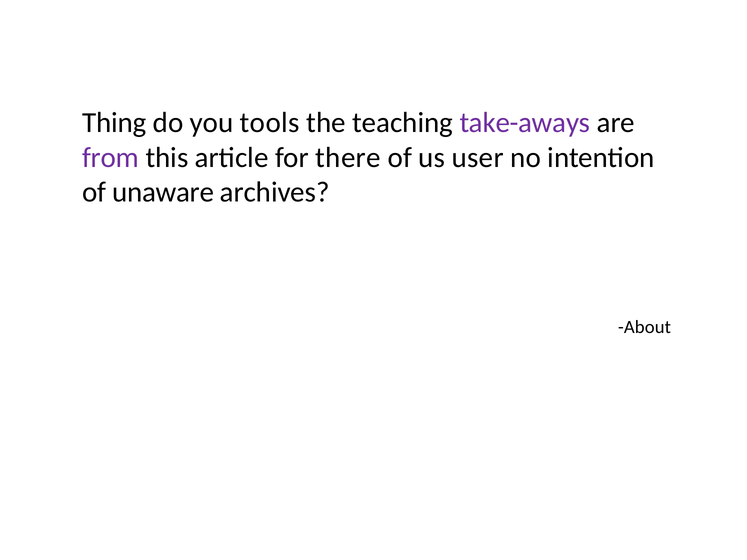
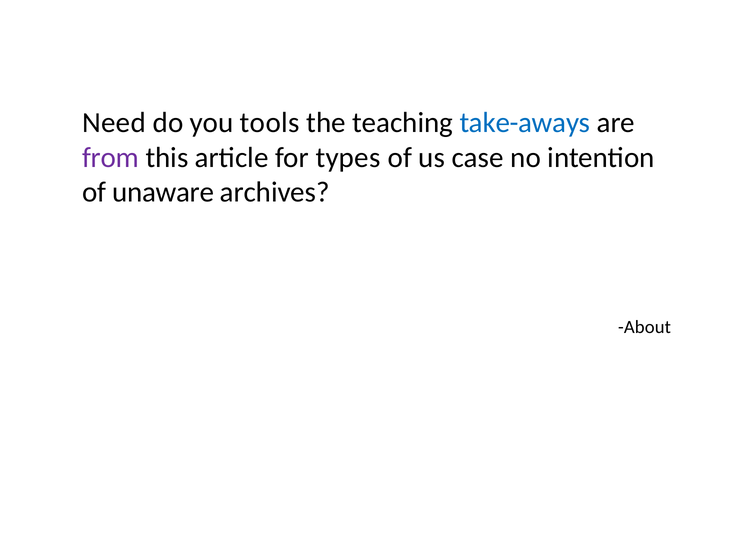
Thing: Thing -> Need
take-aways colour: purple -> blue
there: there -> types
user: user -> case
